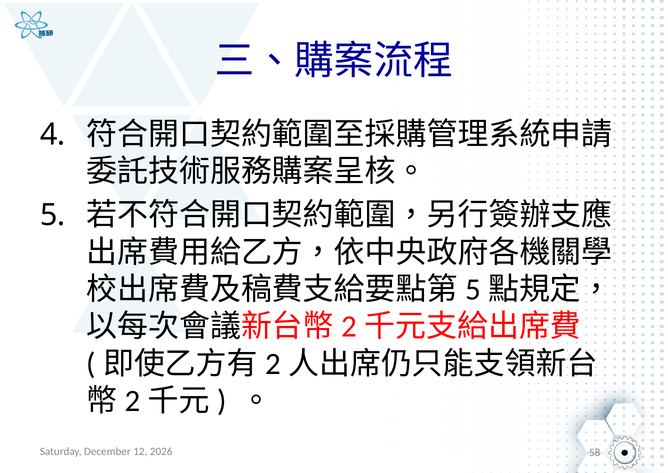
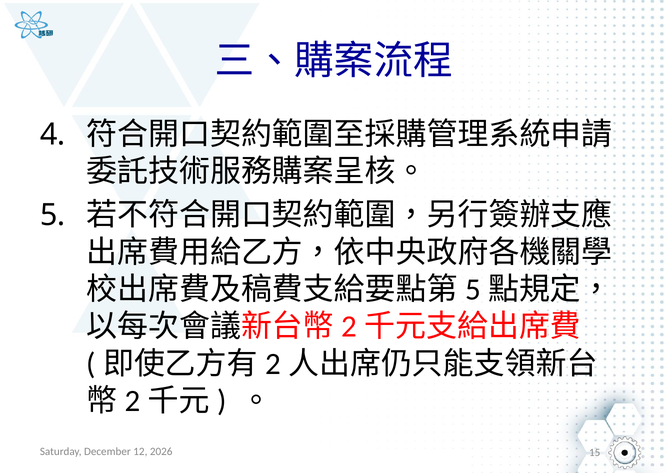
58: 58 -> 15
